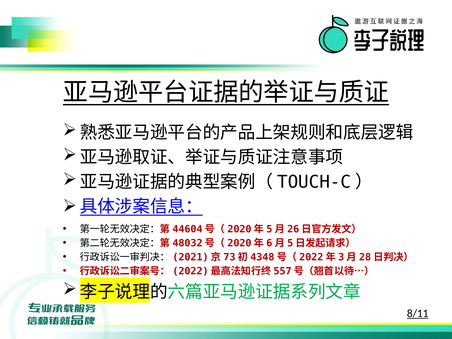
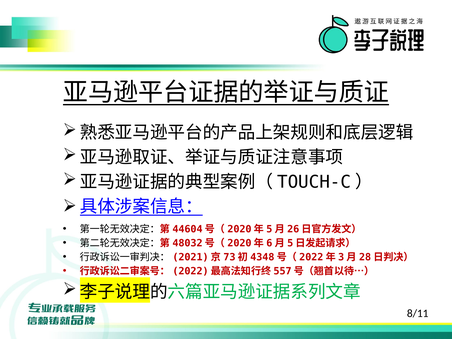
8/11 underline: present -> none
